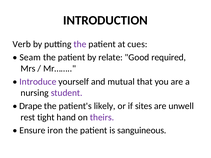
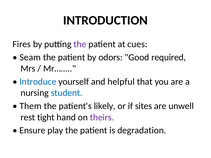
Verb: Verb -> Fires
relate: relate -> odors
Introduce colour: purple -> blue
mutual: mutual -> helpful
student colour: purple -> blue
Drape: Drape -> Them
iron: iron -> play
sanguineous: sanguineous -> degradation
